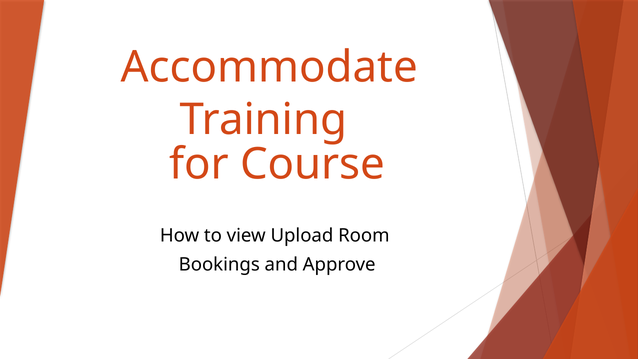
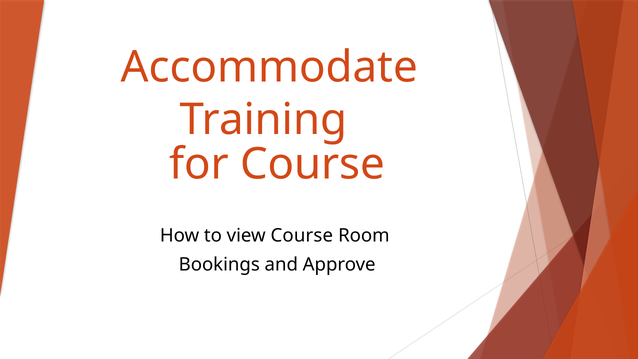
view Upload: Upload -> Course
